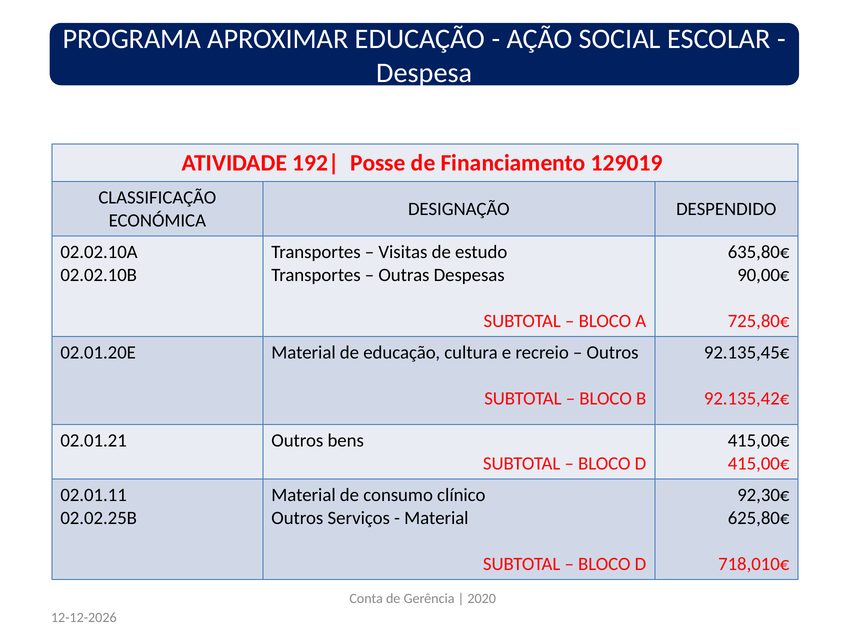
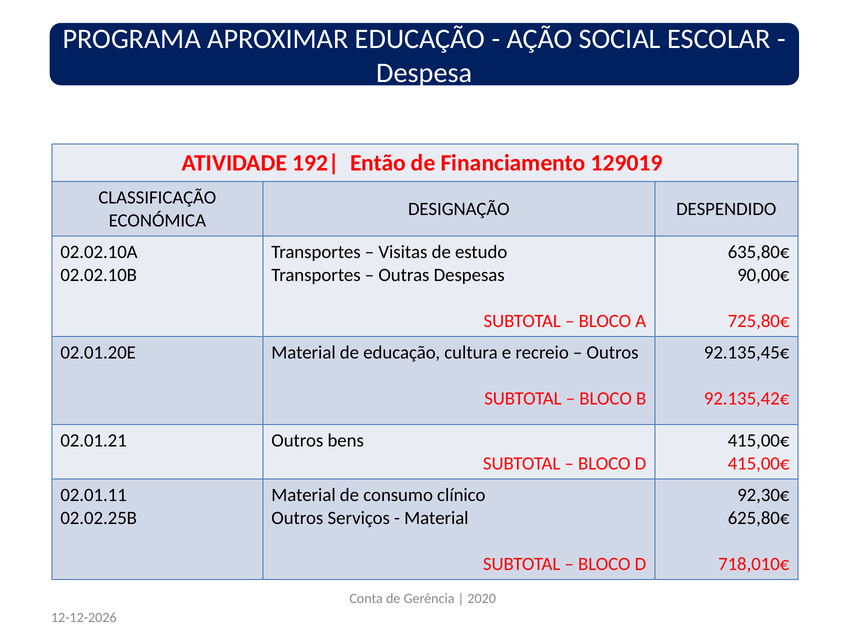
Posse: Posse -> Então
